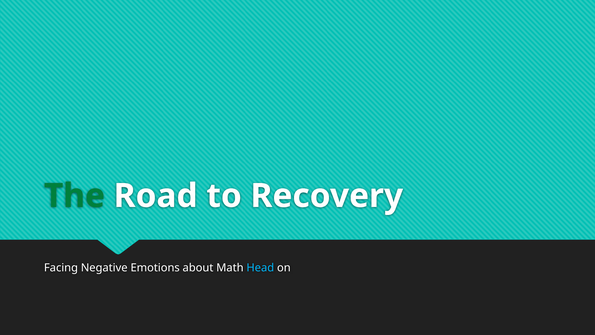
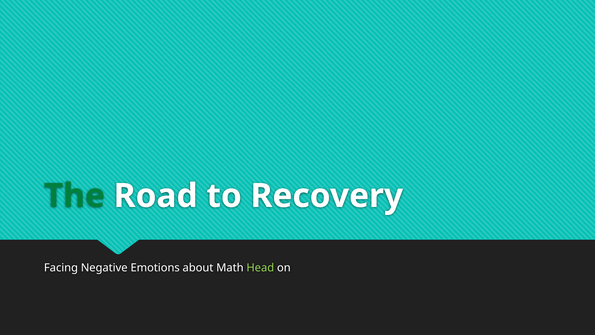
Head colour: light blue -> light green
